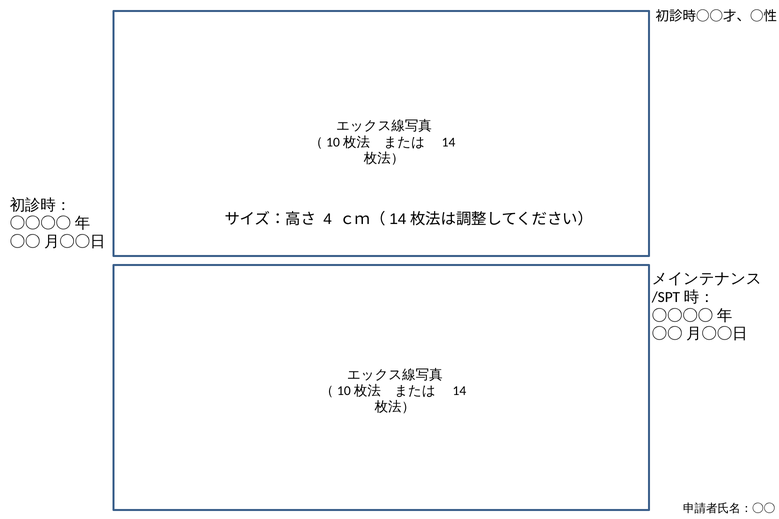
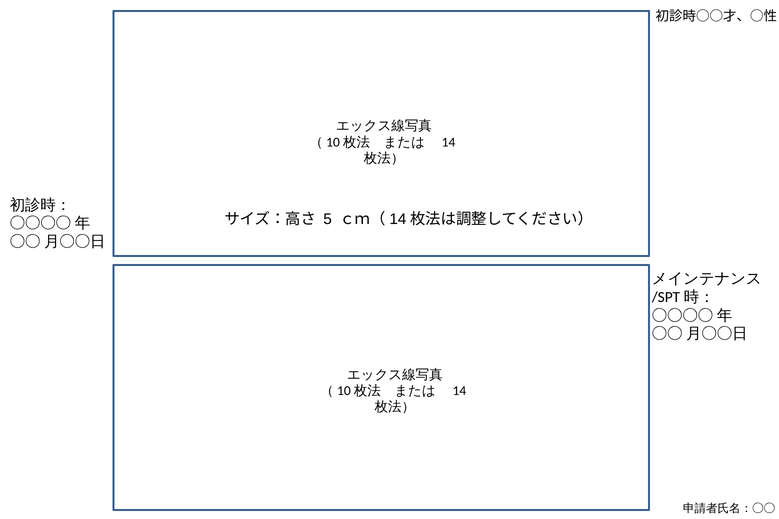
4: 4 -> 5
